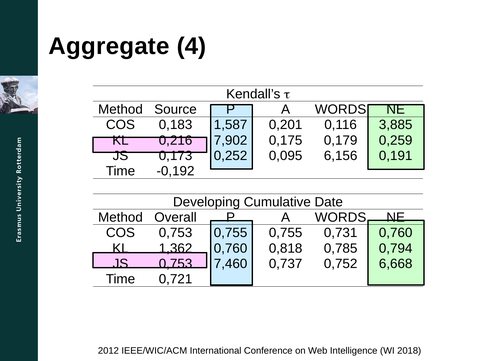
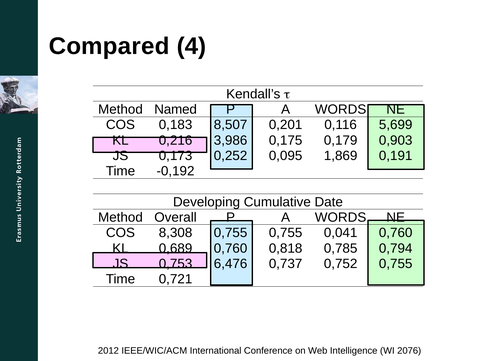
Aggregate: Aggregate -> Compared
Source: Source -> Named
1,587: 1,587 -> 8,507
3,885: 3,885 -> 5,699
7,902: 7,902 -> 3,986
0,259: 0,259 -> 0,903
6,156: 6,156 -> 1,869
COS 0,753: 0,753 -> 8,308
0,731: 0,731 -> 0,041
1,362: 1,362 -> 0,689
7,460: 7,460 -> 6,476
0,752 6,668: 6,668 -> 0,755
2018: 2018 -> 2076
